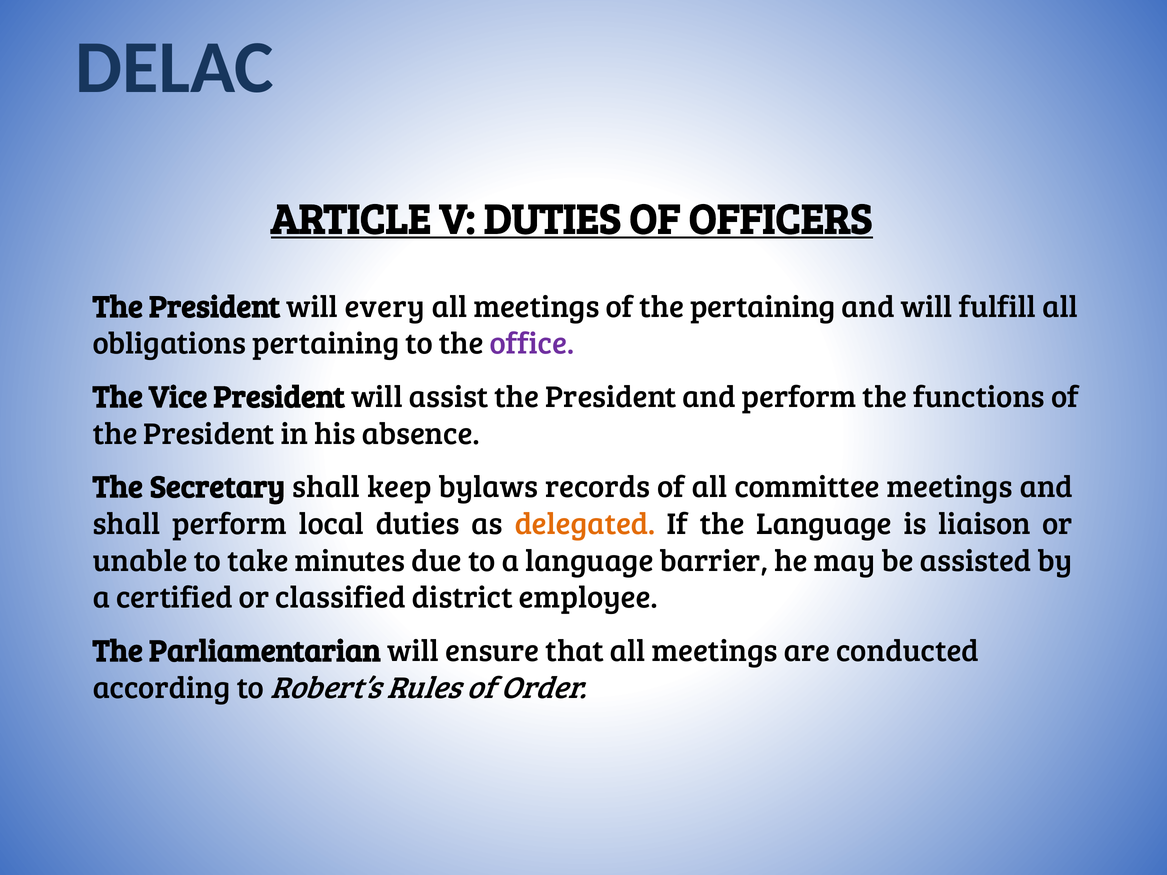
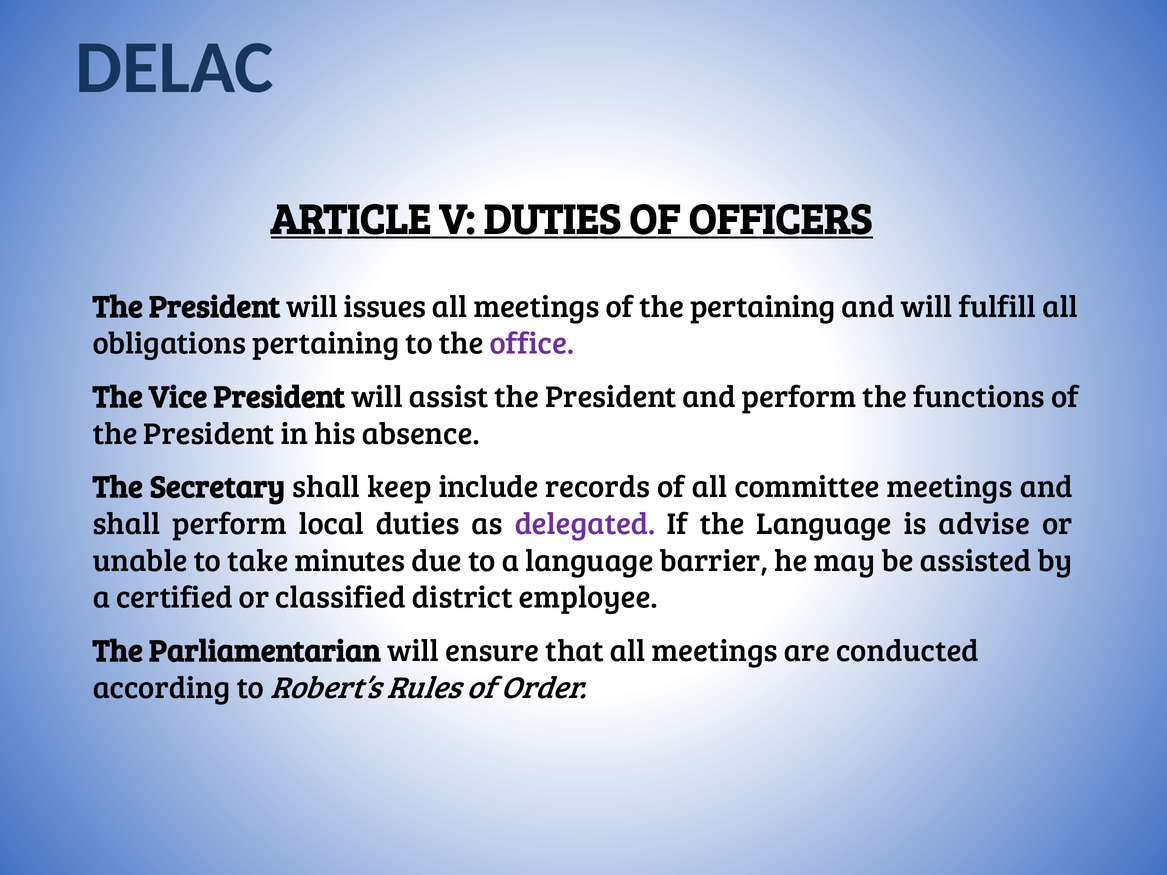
every: every -> issues
bylaws: bylaws -> include
delegated colour: orange -> purple
liaison: liaison -> advise
